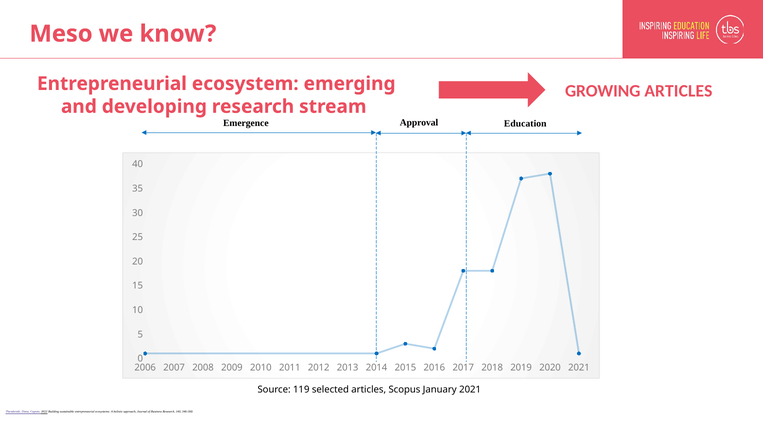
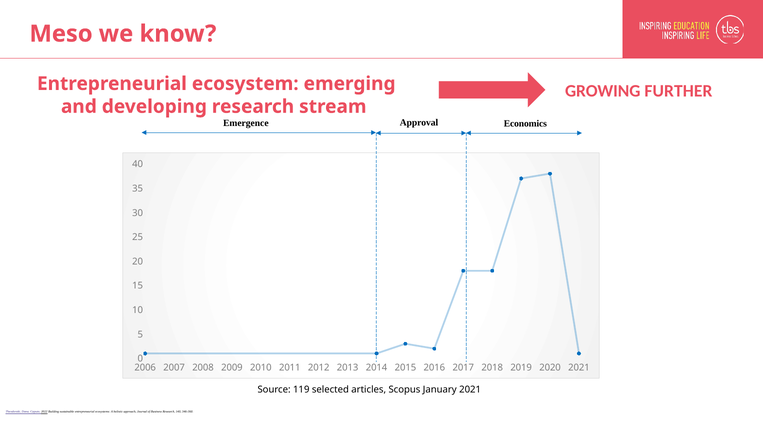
ARTICLES at (678, 91): ARTICLES -> FURTHER
Education: Education -> Economics
